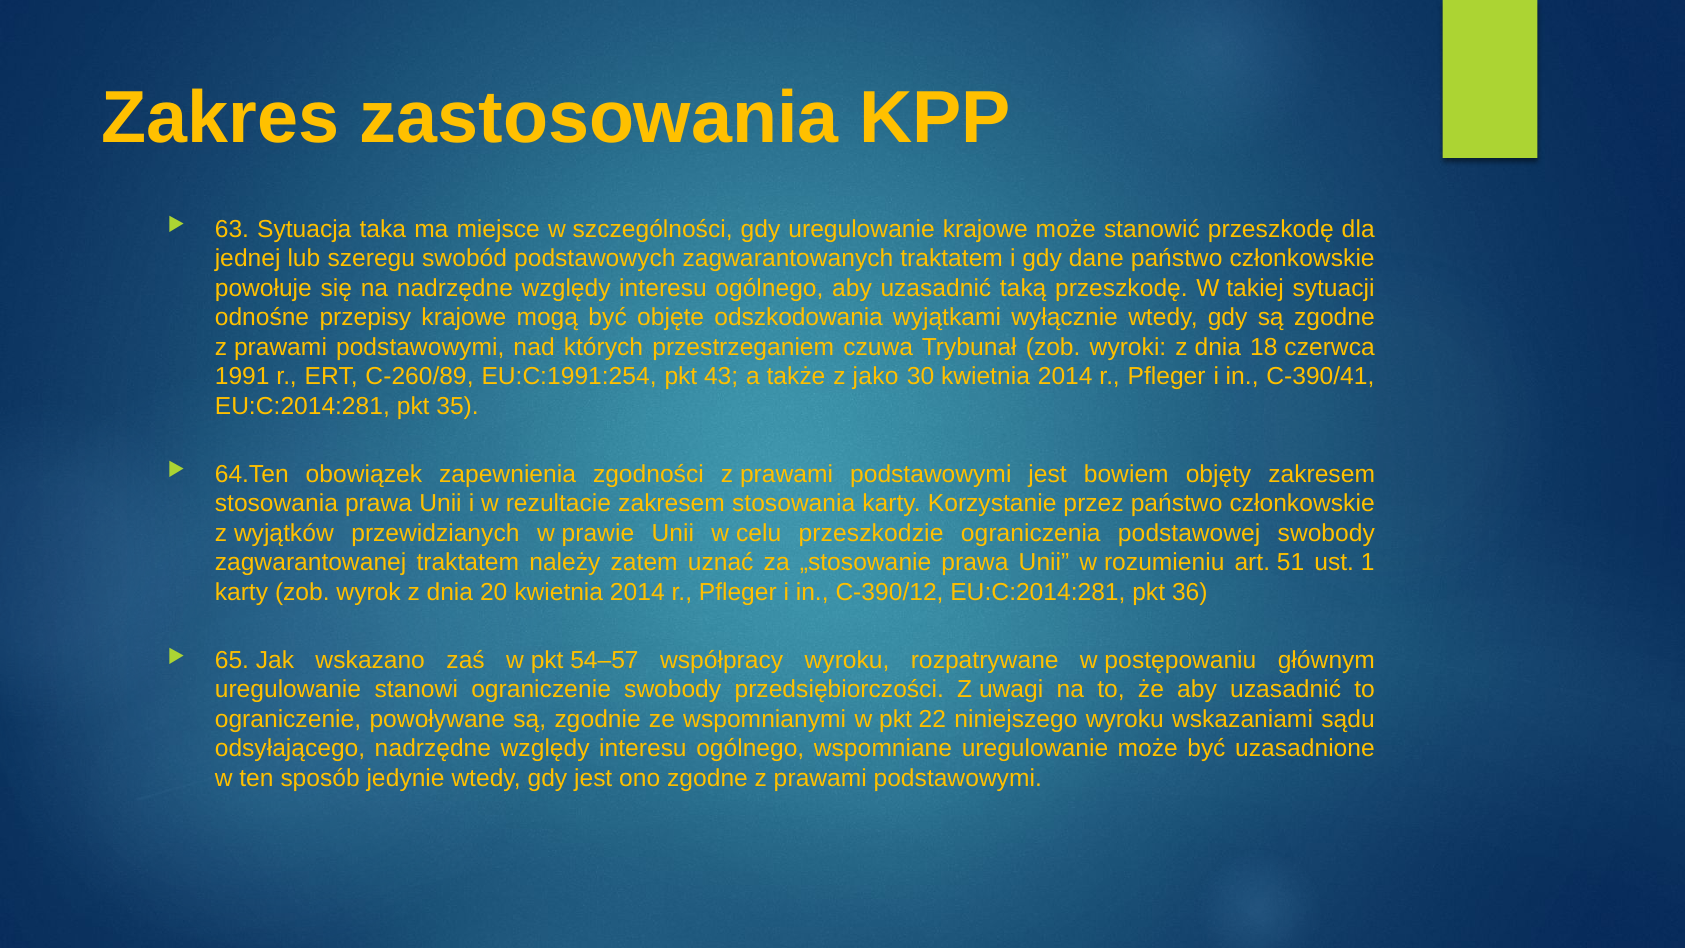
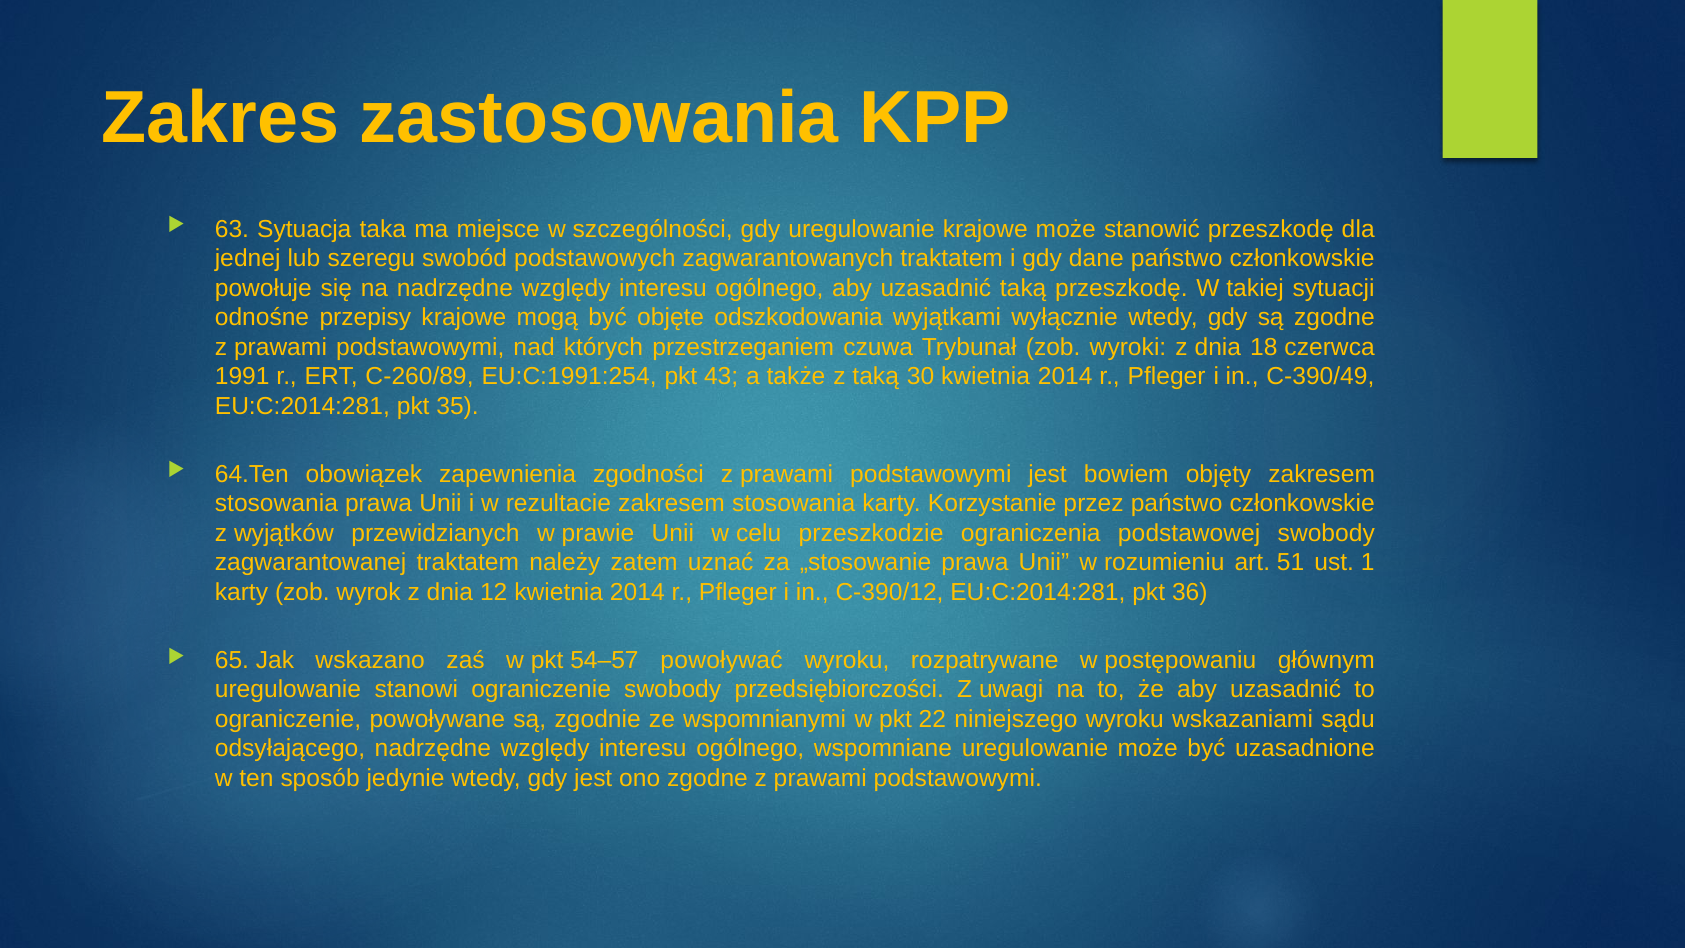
z jako: jako -> taką
C‑390/41: C‑390/41 -> C‑390/49
20: 20 -> 12
współpracy: współpracy -> powoływać
